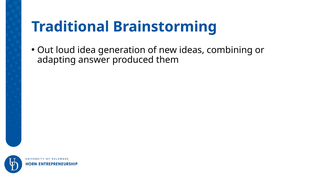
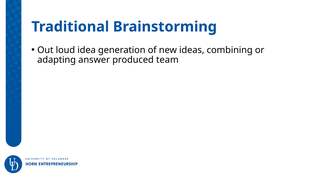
them: them -> team
